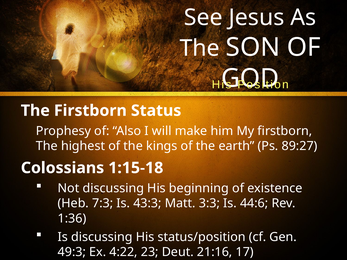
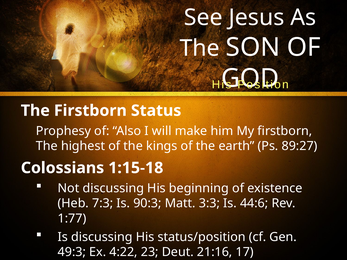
43:3: 43:3 -> 90:3
1:36: 1:36 -> 1:77
